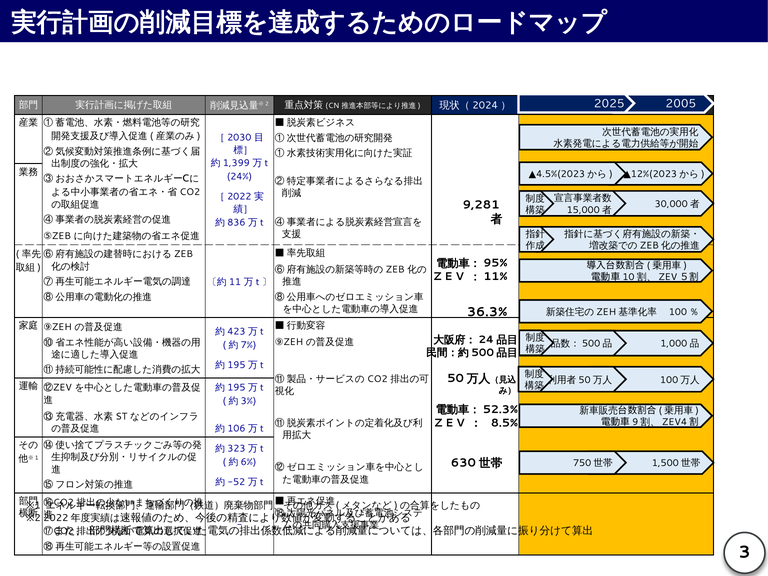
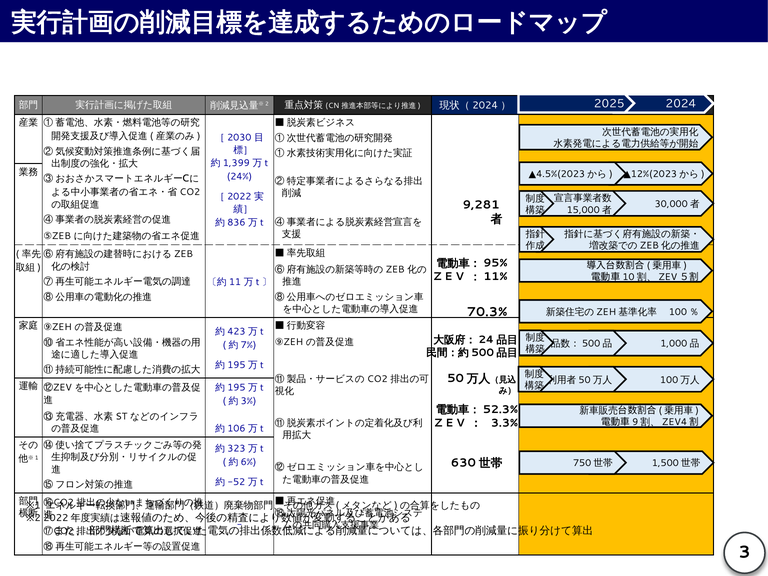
2005: 2005 -> 2024
36.3%: 36.3% -> 70.3%
8.5%: 8.5% -> 3.3%
